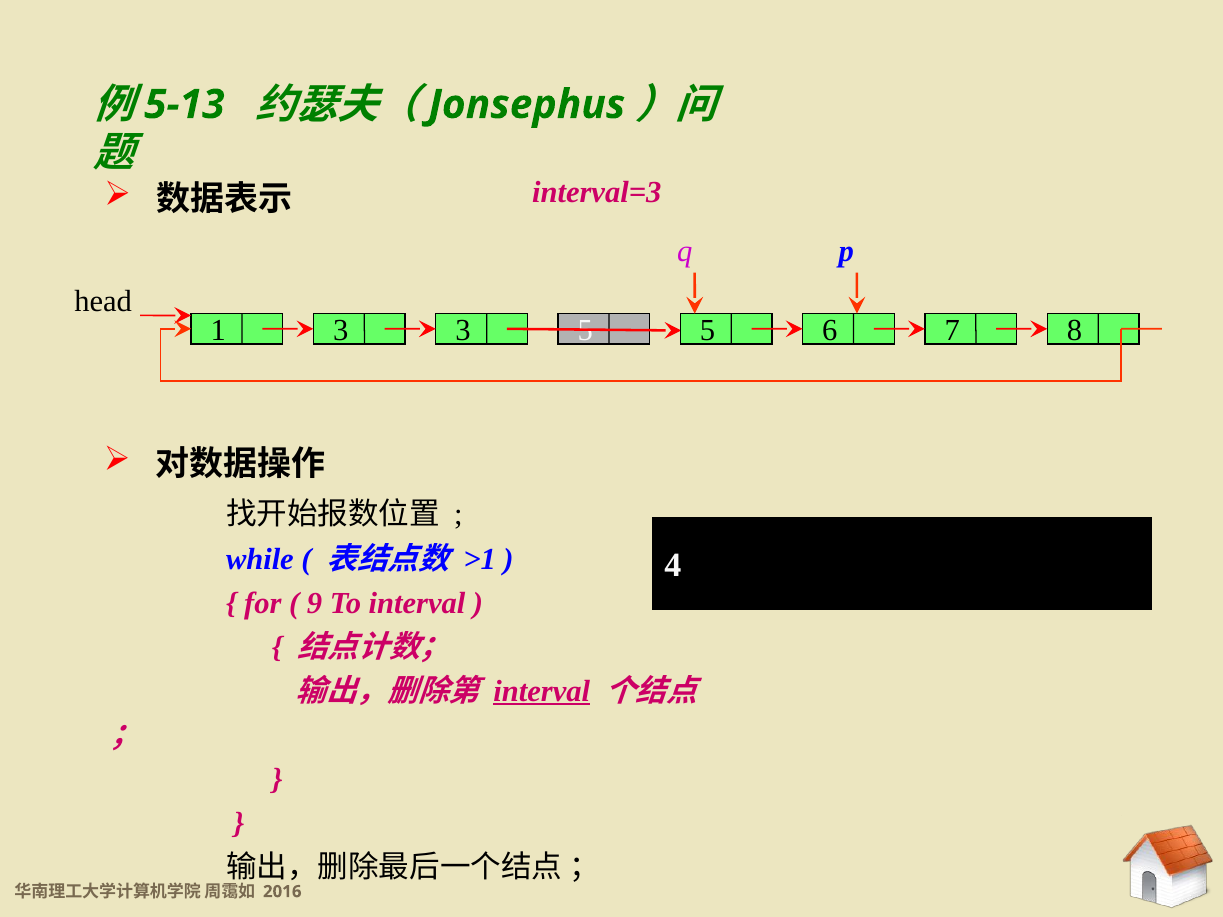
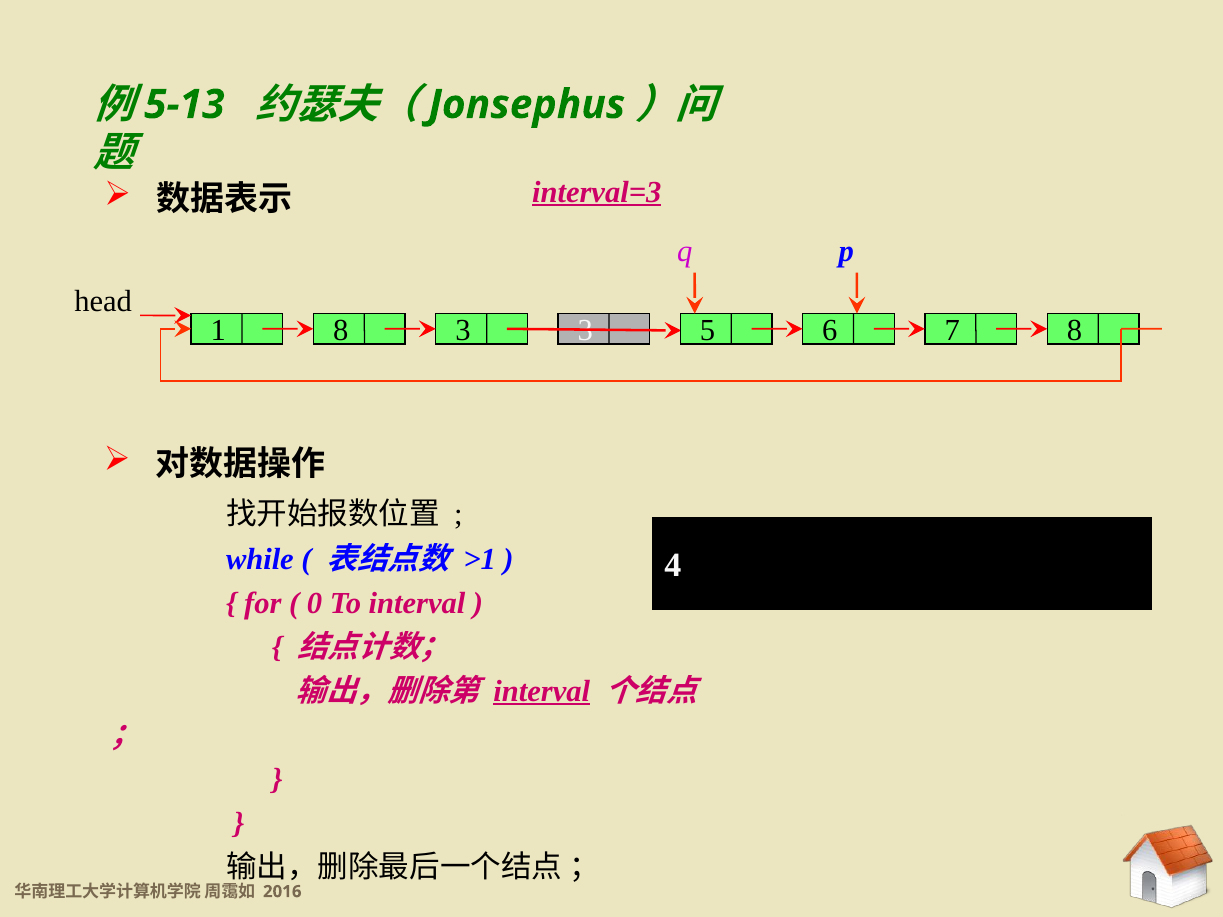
interval=3 underline: none -> present
1 3: 3 -> 8
3 5: 5 -> 3
9: 9 -> 0
